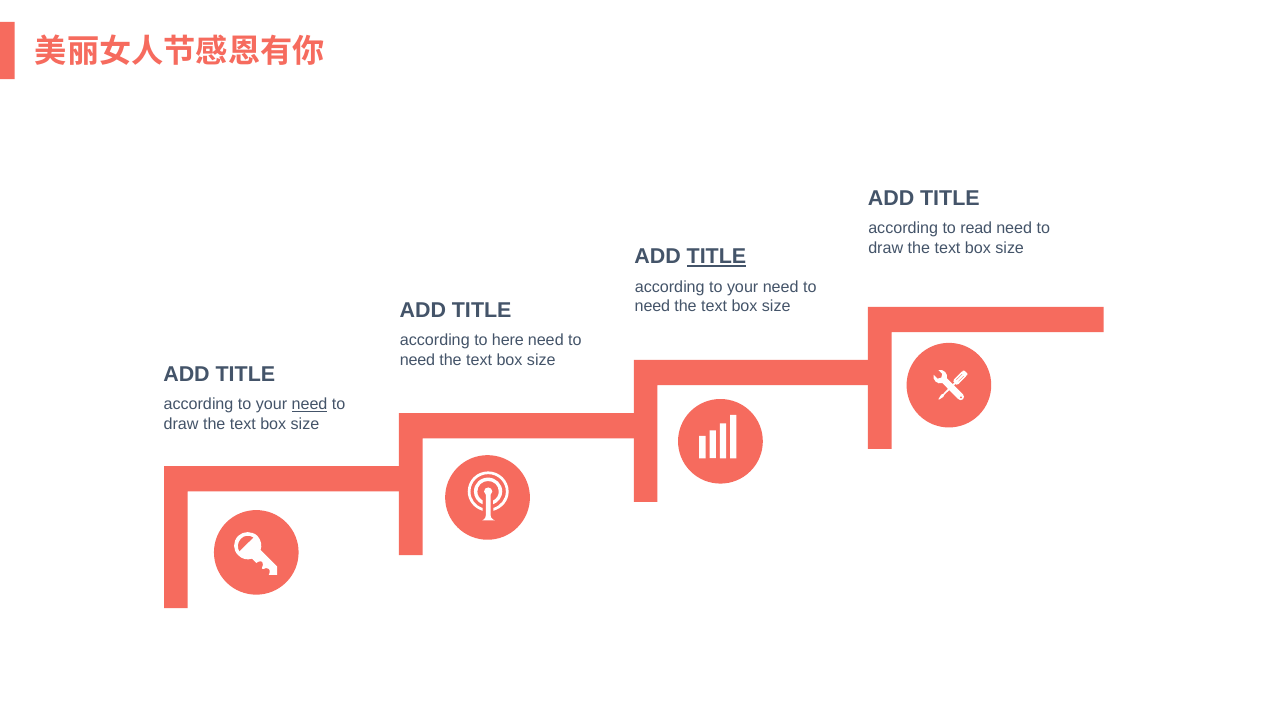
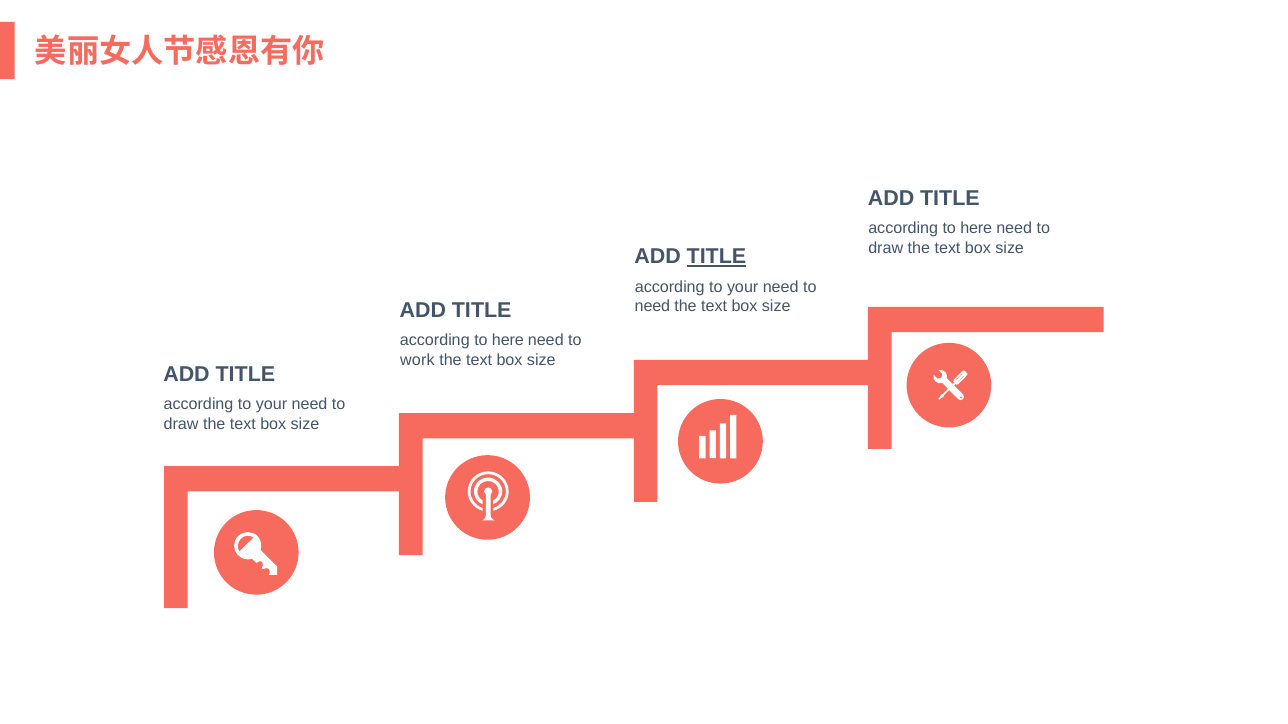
read at (976, 229): read -> here
need at (417, 360): need -> work
need at (310, 405) underline: present -> none
